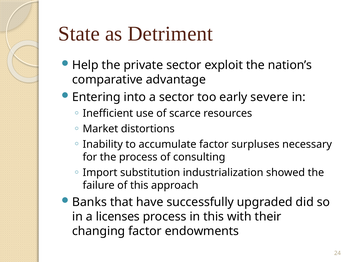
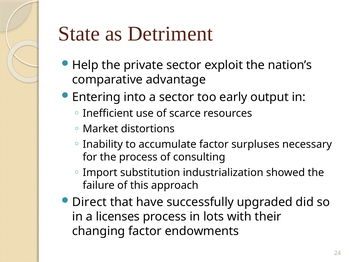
severe: severe -> output
Banks: Banks -> Direct
in this: this -> lots
